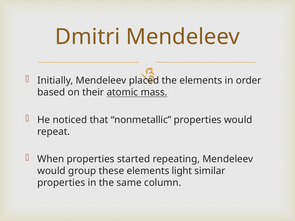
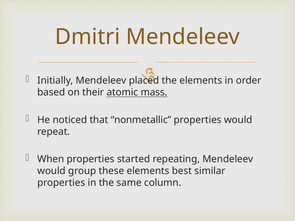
light: light -> best
